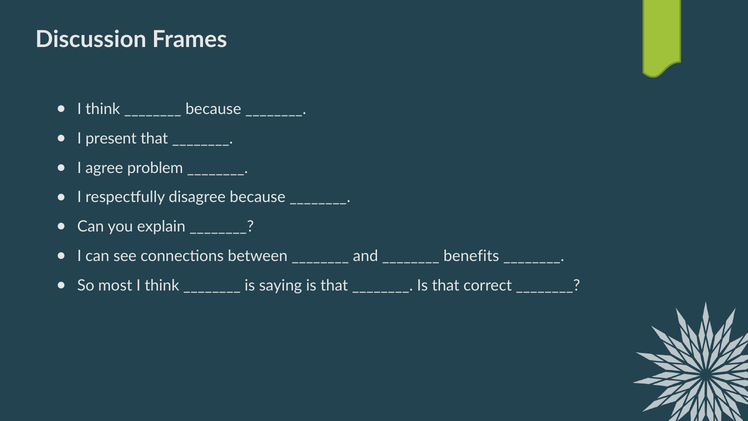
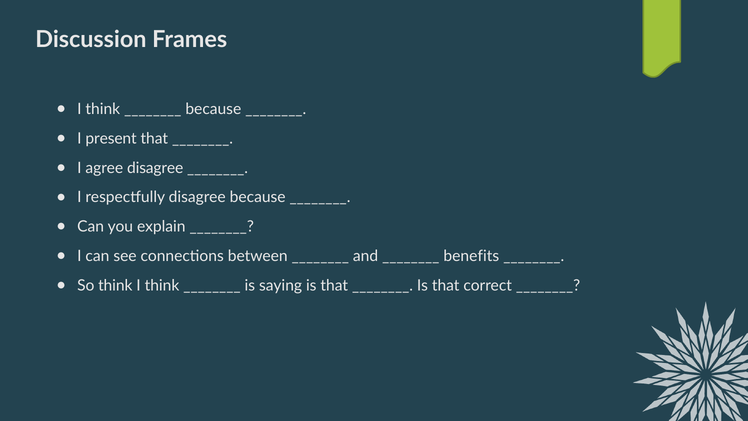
agree problem: problem -> disagree
So most: most -> think
